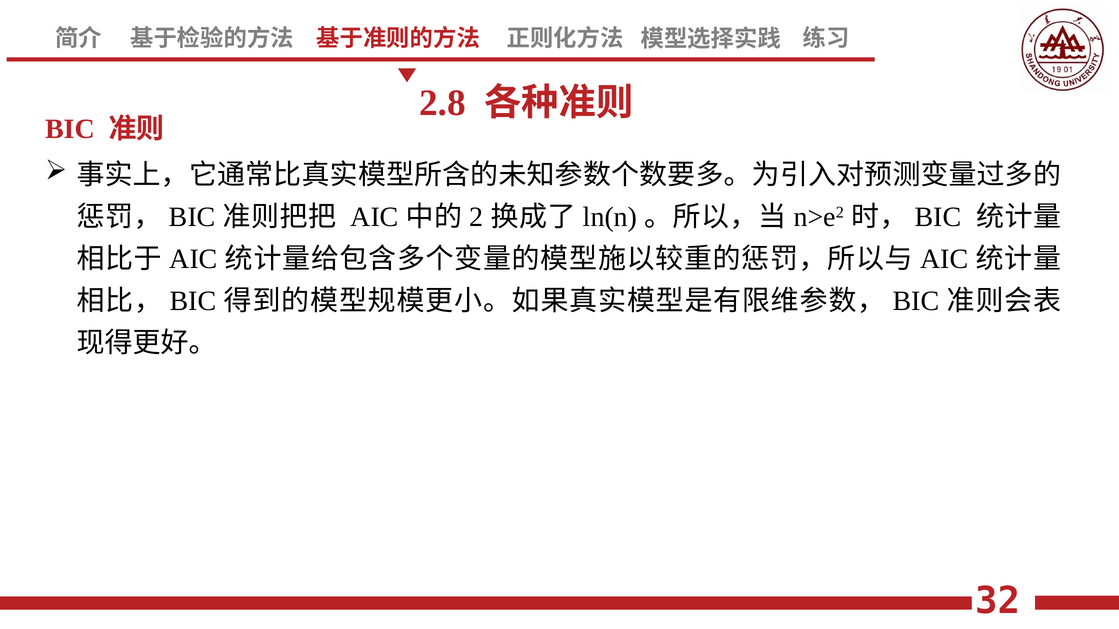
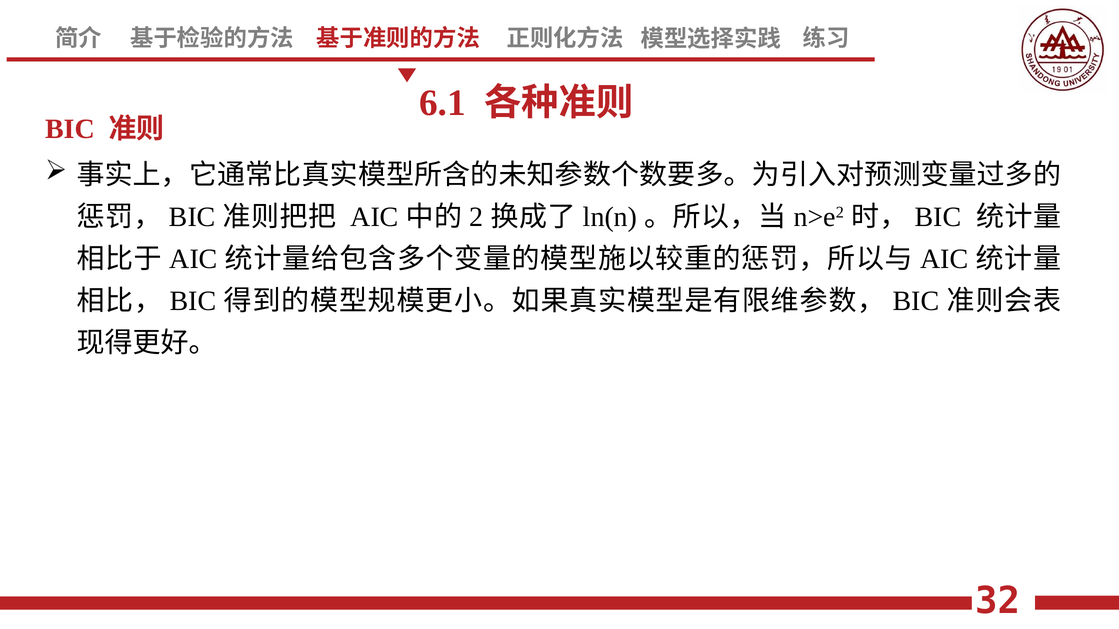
2.8: 2.8 -> 6.1
